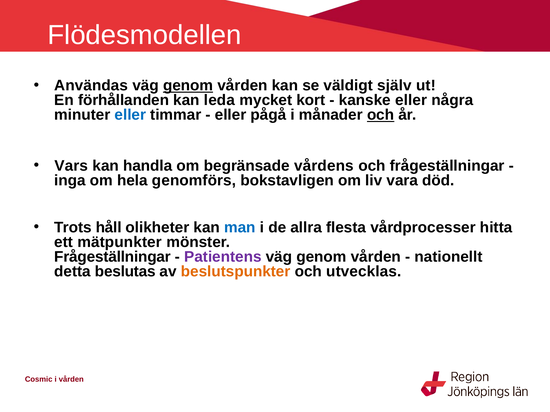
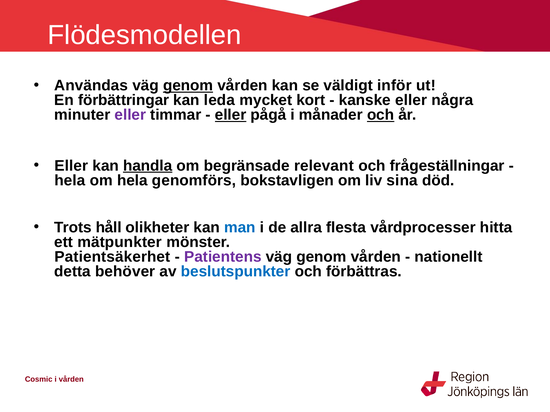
själv: själv -> inför
förhållanden: förhållanden -> förbättringar
eller at (130, 115) colour: blue -> purple
eller at (231, 115) underline: none -> present
Vars at (71, 166): Vars -> Eller
handla underline: none -> present
vårdens: vårdens -> relevant
inga at (70, 181): inga -> hela
vara: vara -> sina
Frågeställningar at (113, 257): Frågeställningar -> Patientsäkerhet
beslutas: beslutas -> behöver
beslutspunkter colour: orange -> blue
utvecklas: utvecklas -> förbättras
